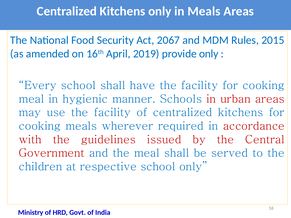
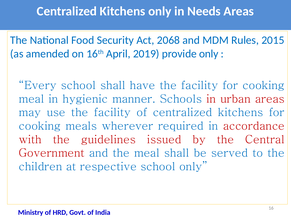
in Meals: Meals -> Needs
2067: 2067 -> 2068
